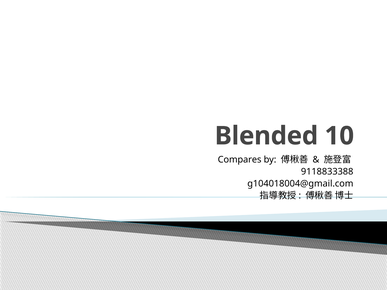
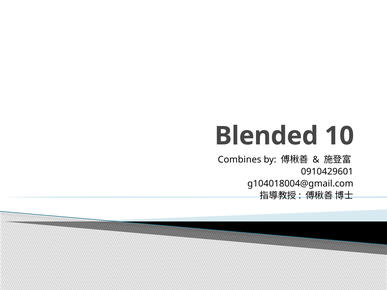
Compares: Compares -> Combines
9118833388: 9118833388 -> 0910429601
